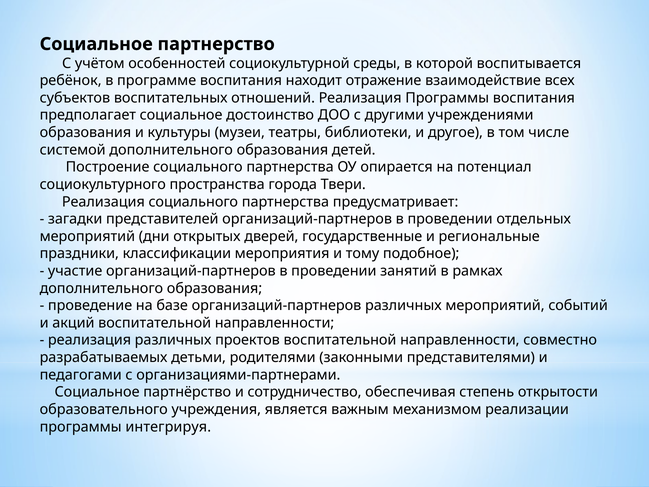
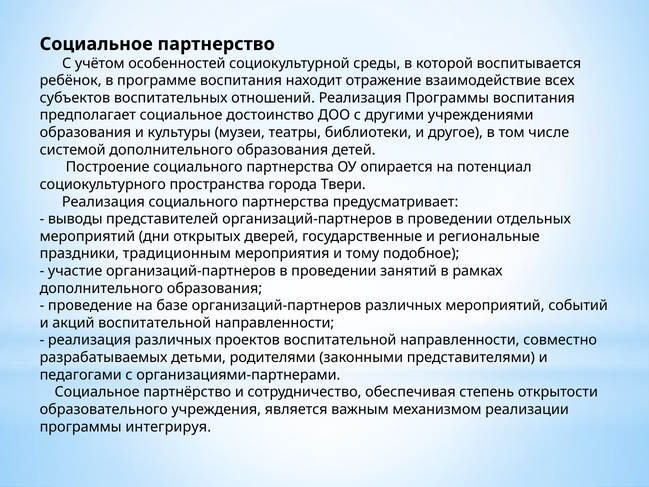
загадки: загадки -> выводы
классификации: классификации -> традиционным
